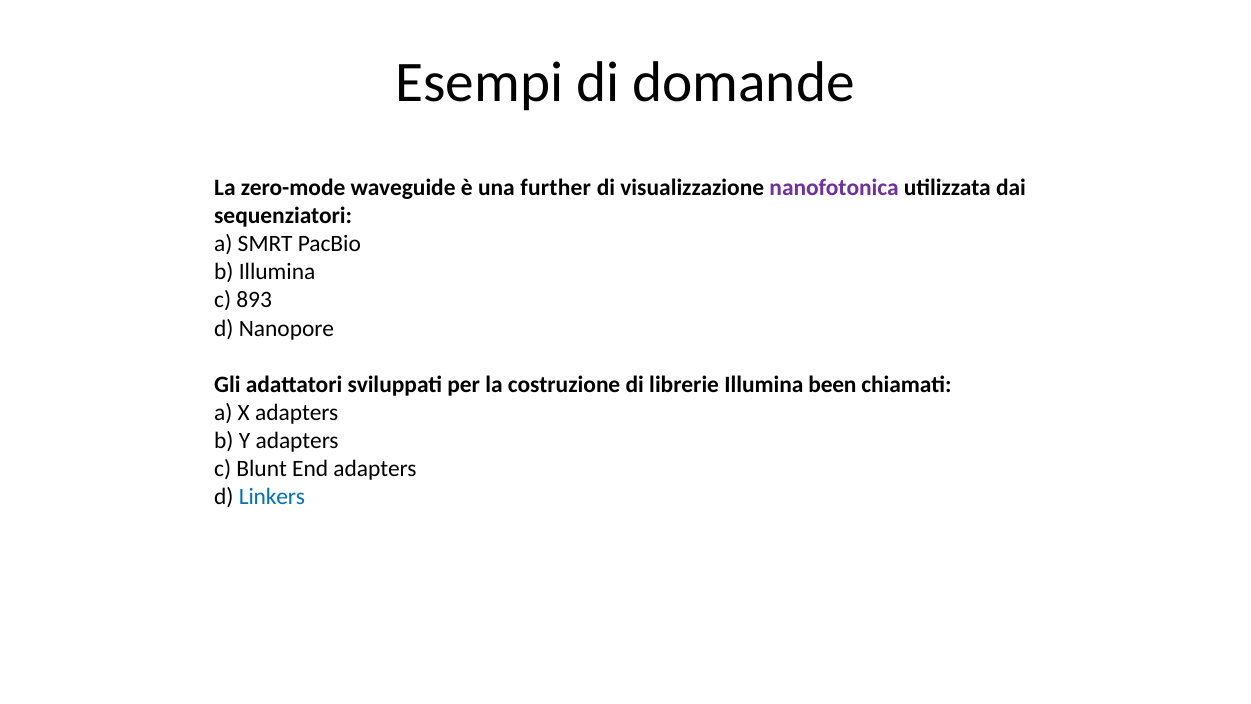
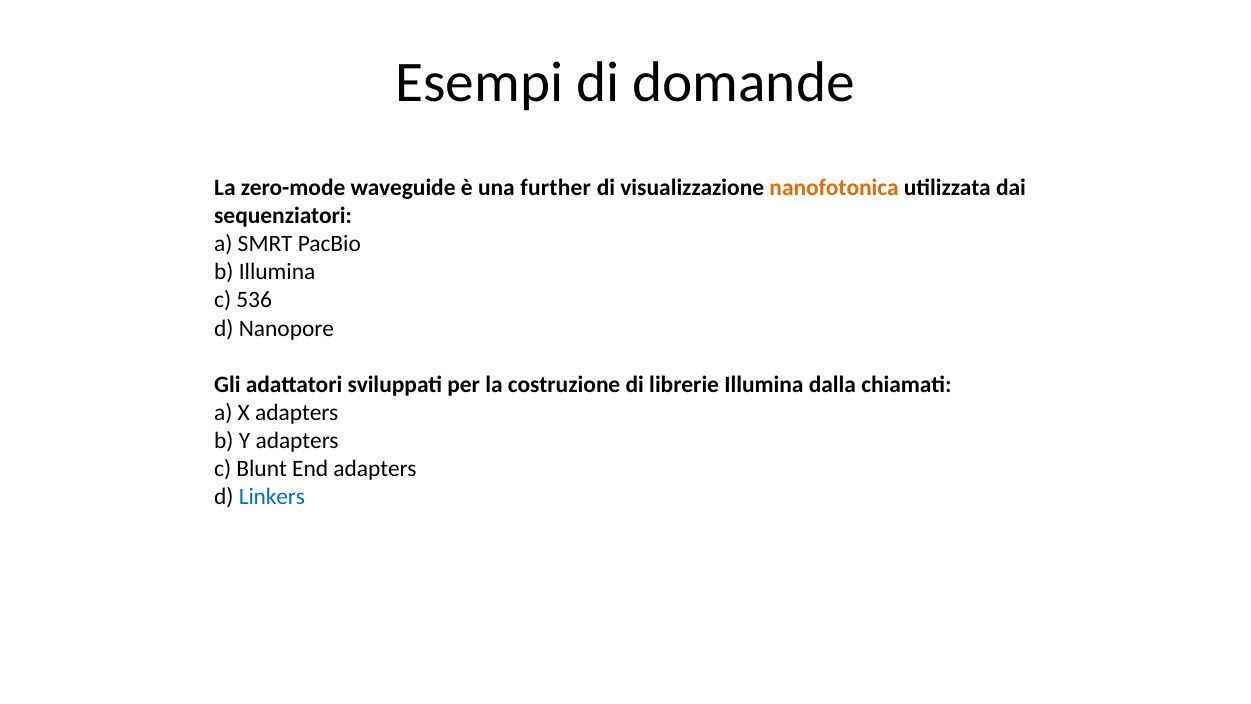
nanofotonica colour: purple -> orange
893: 893 -> 536
been: been -> dalla
